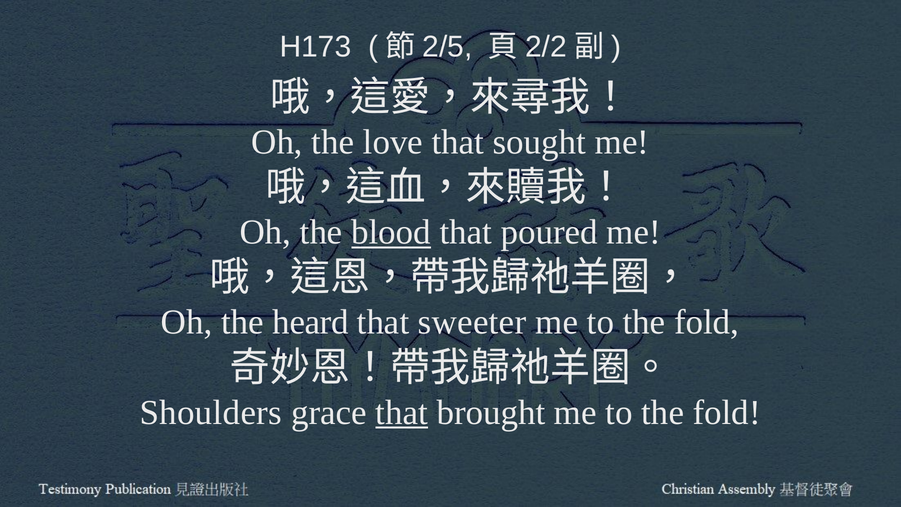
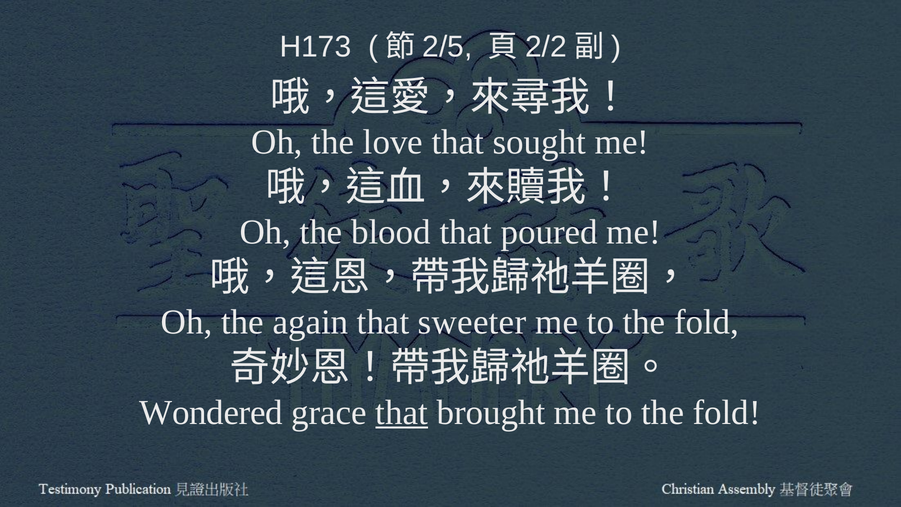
blood underline: present -> none
heard: heard -> again
Shoulders: Shoulders -> Wondered
